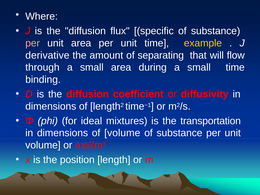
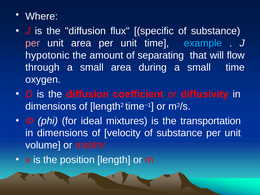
example colour: yellow -> light blue
derivative: derivative -> hypotonic
binding: binding -> oxygen
of volume: volume -> velocity
